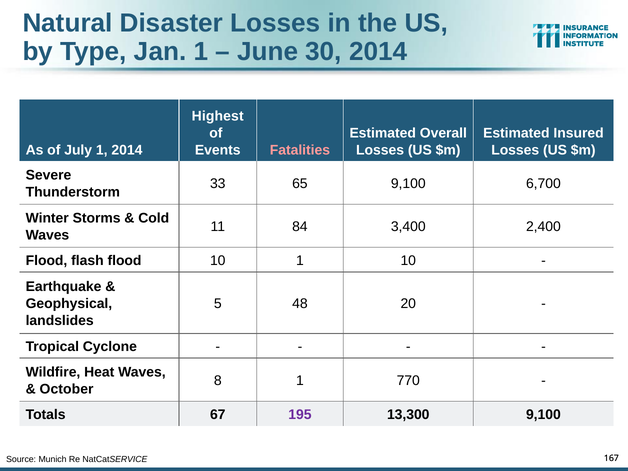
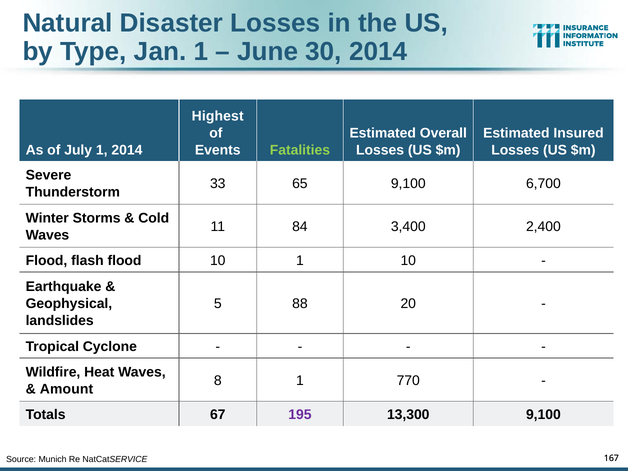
Fatalities colour: pink -> light green
48: 48 -> 88
October: October -> Amount
